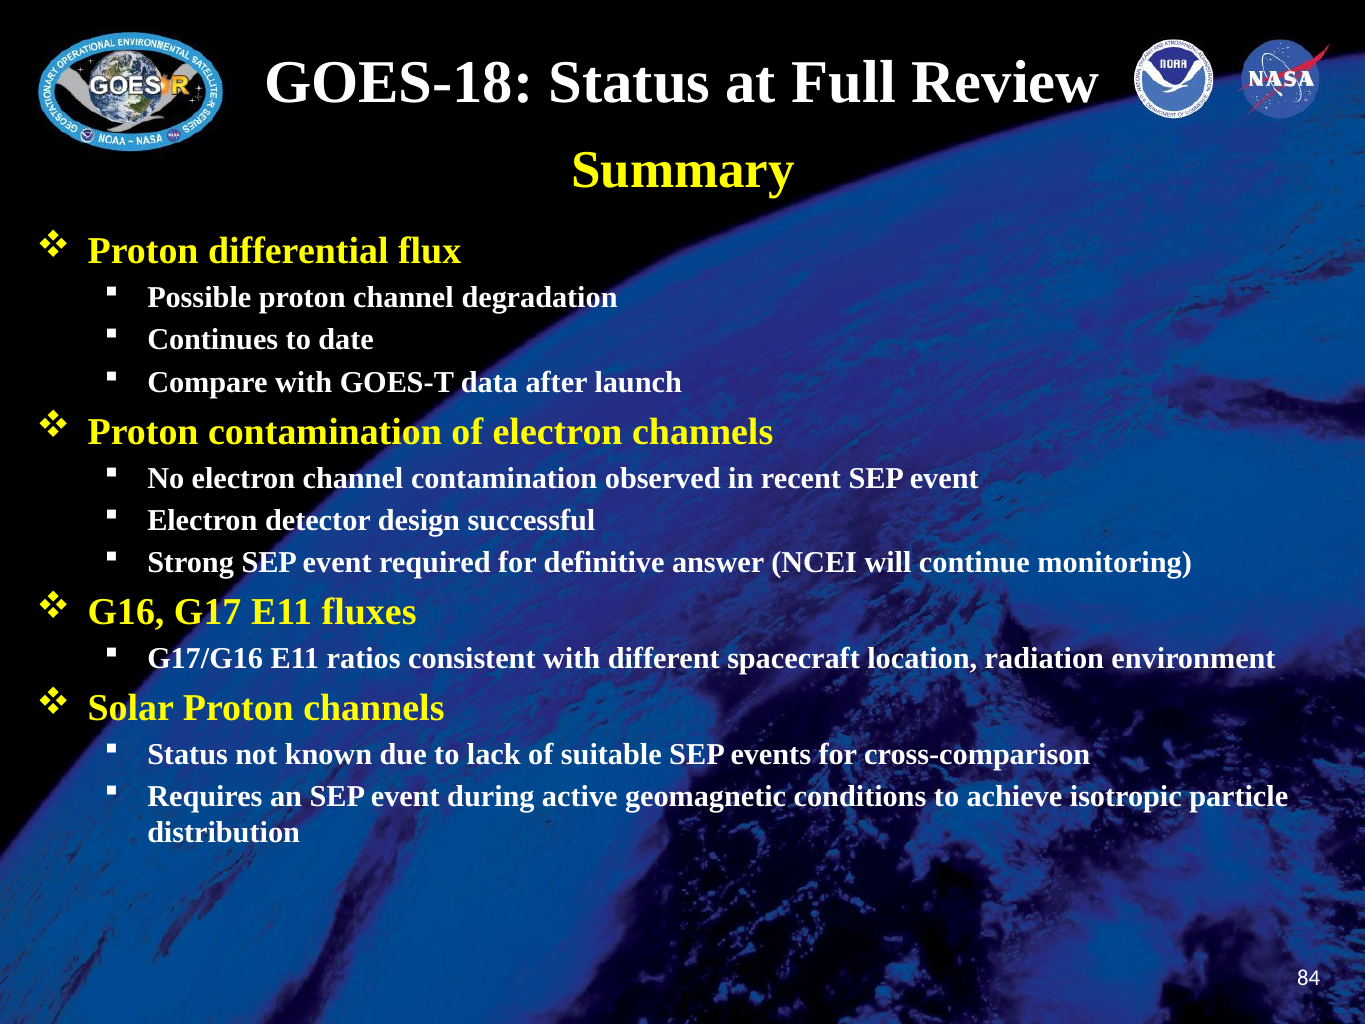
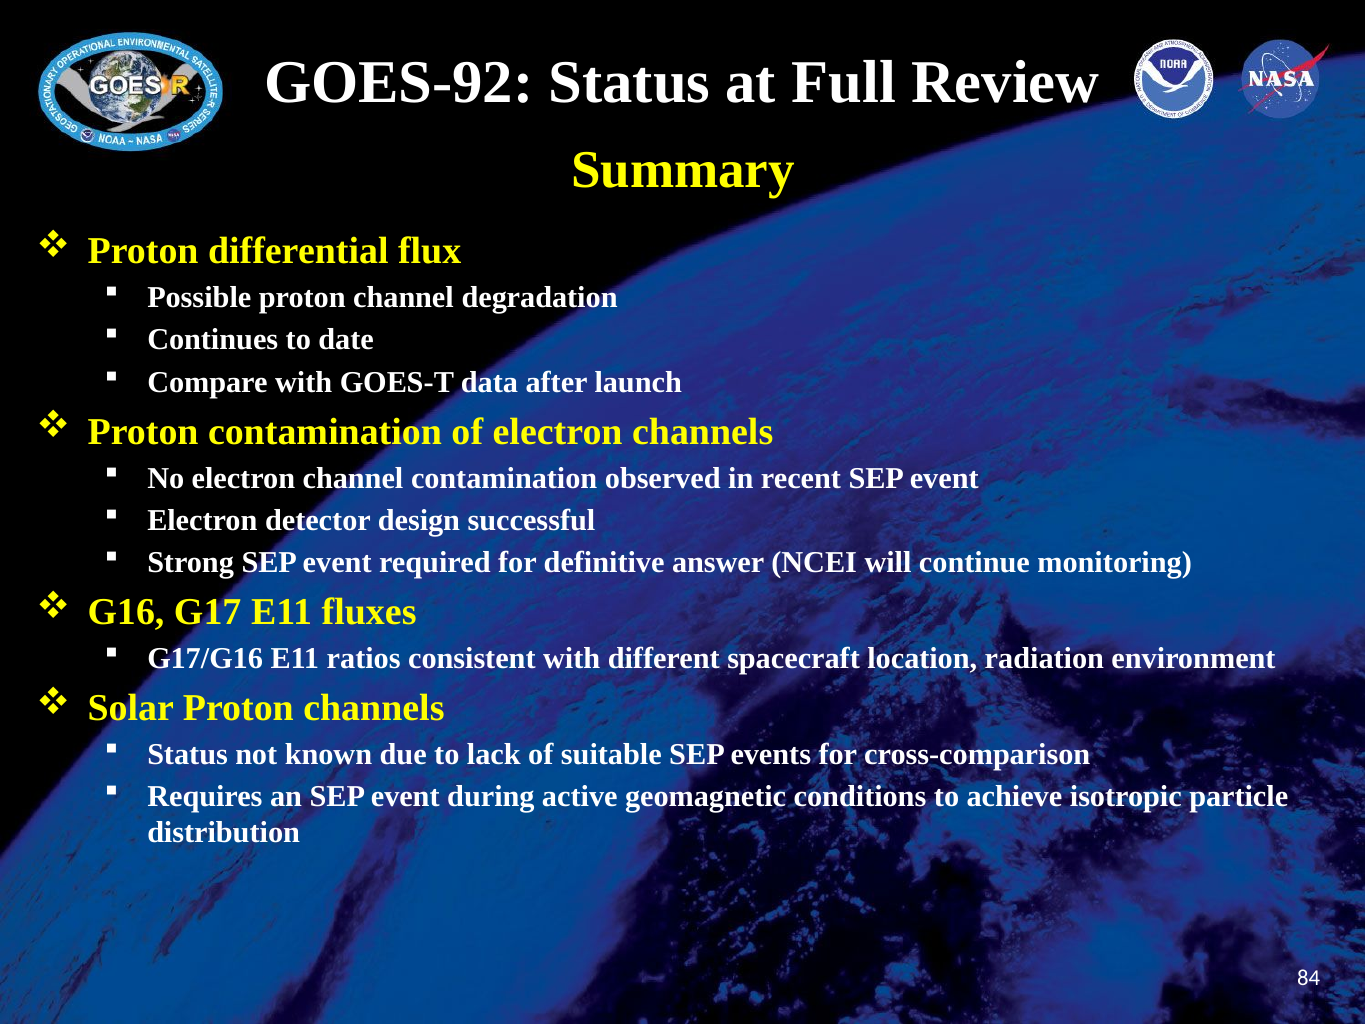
GOES-18: GOES-18 -> GOES-92
